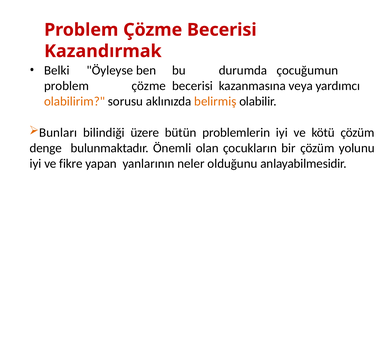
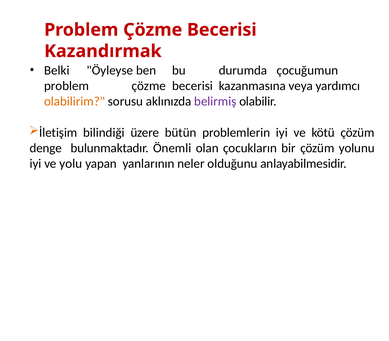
belirmiş colour: orange -> purple
Bunları: Bunları -> İletişim
fikre: fikre -> yolu
